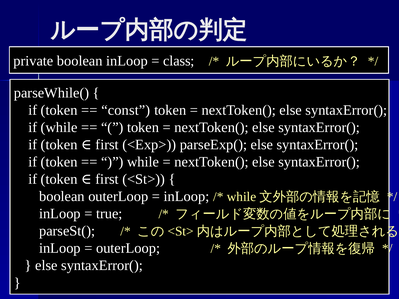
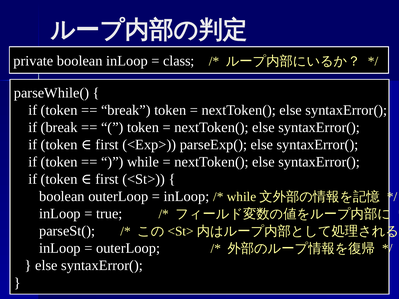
const at (126, 110): const -> break
if while: while -> break
